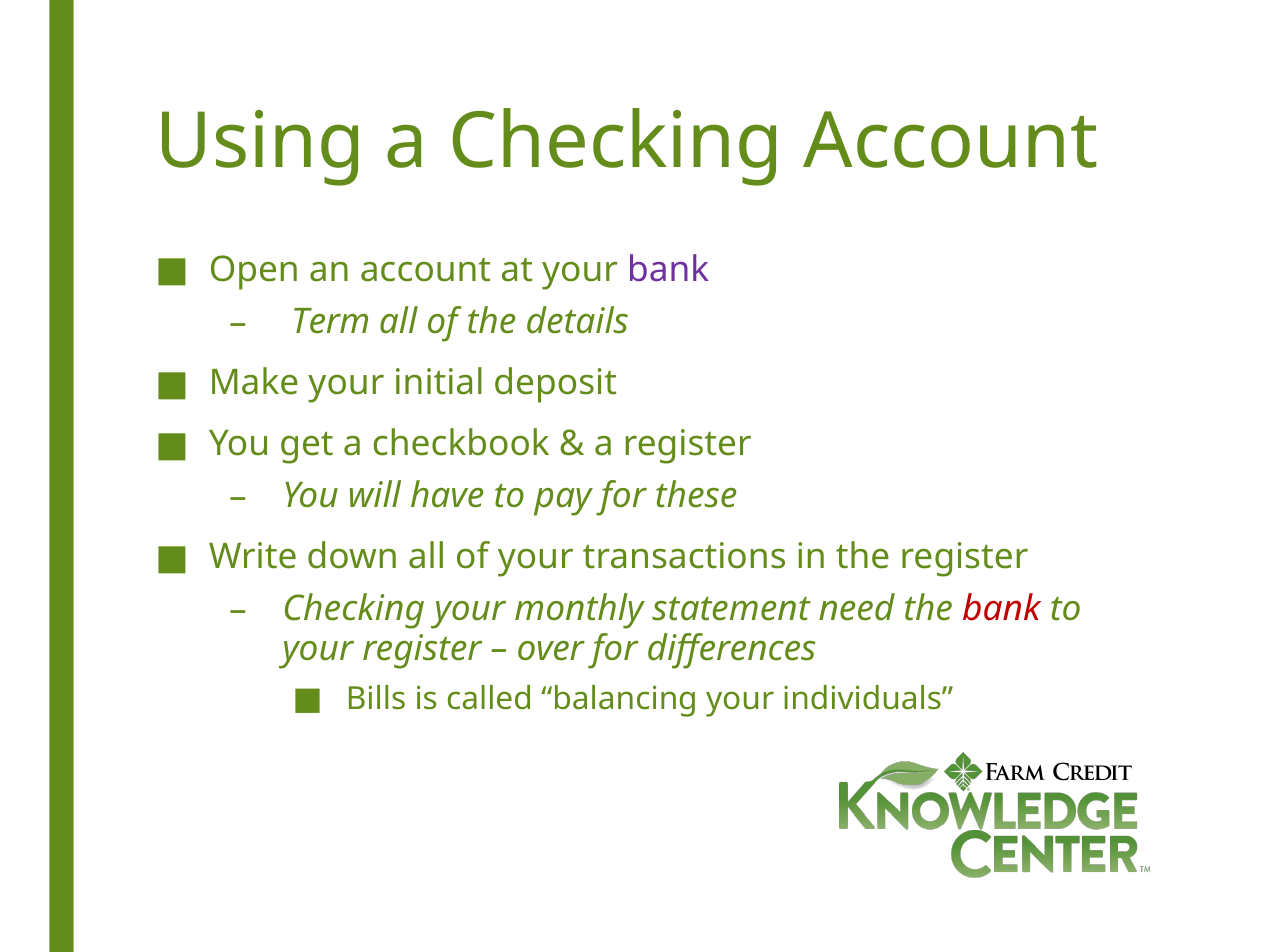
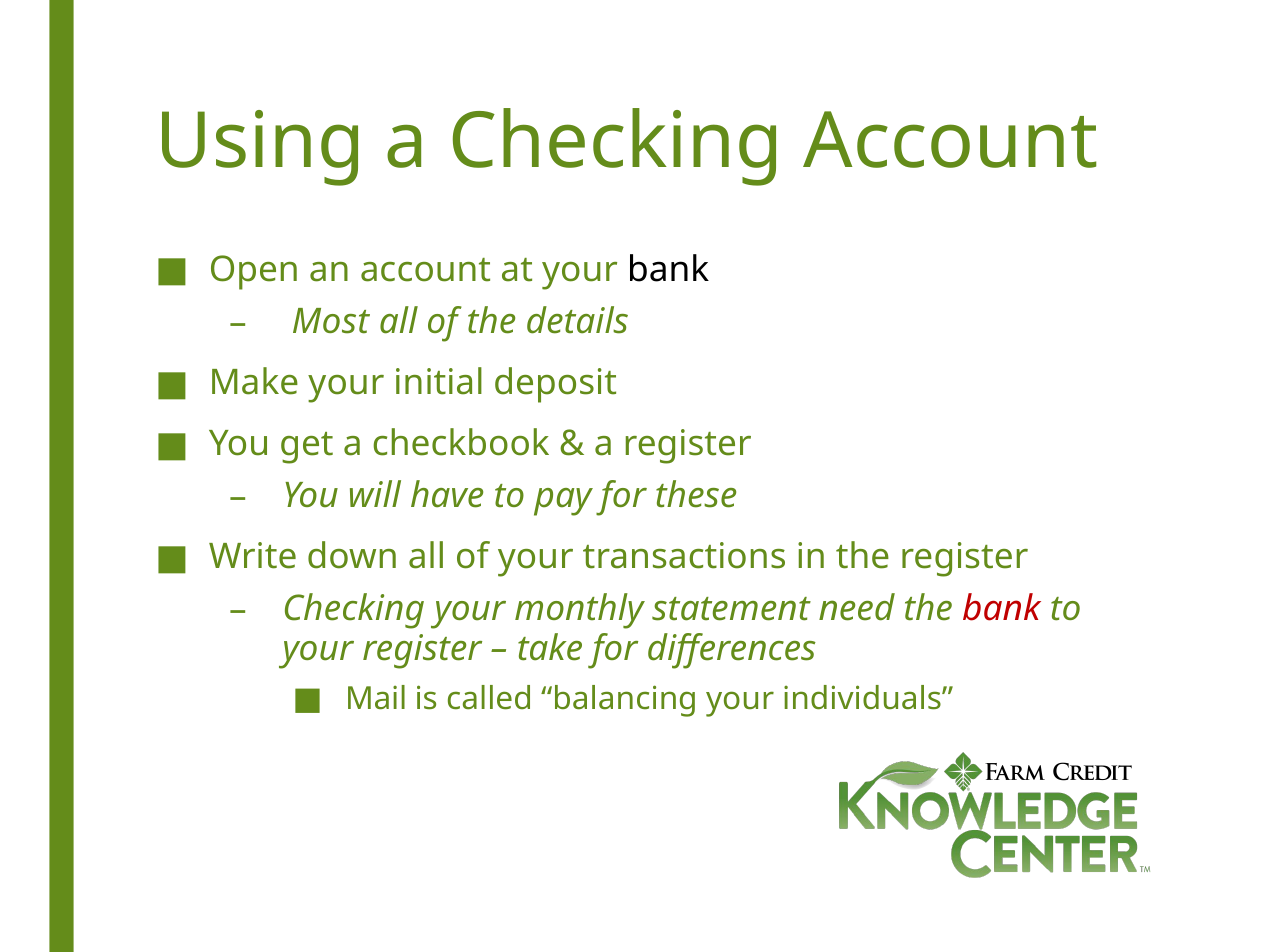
bank at (668, 270) colour: purple -> black
Term: Term -> Most
over: over -> take
Bills: Bills -> Mail
